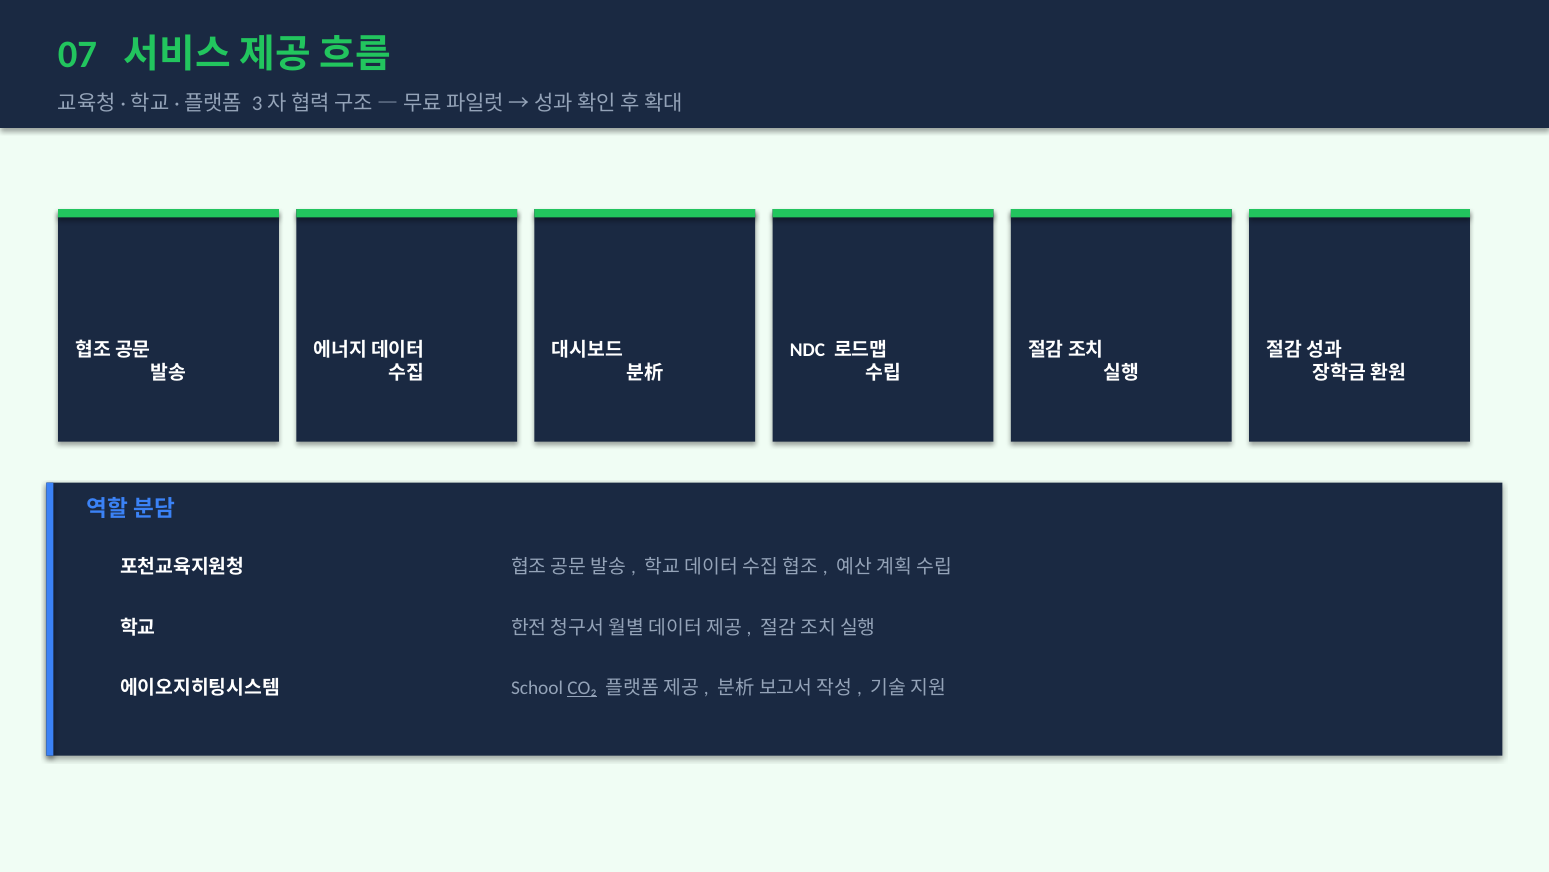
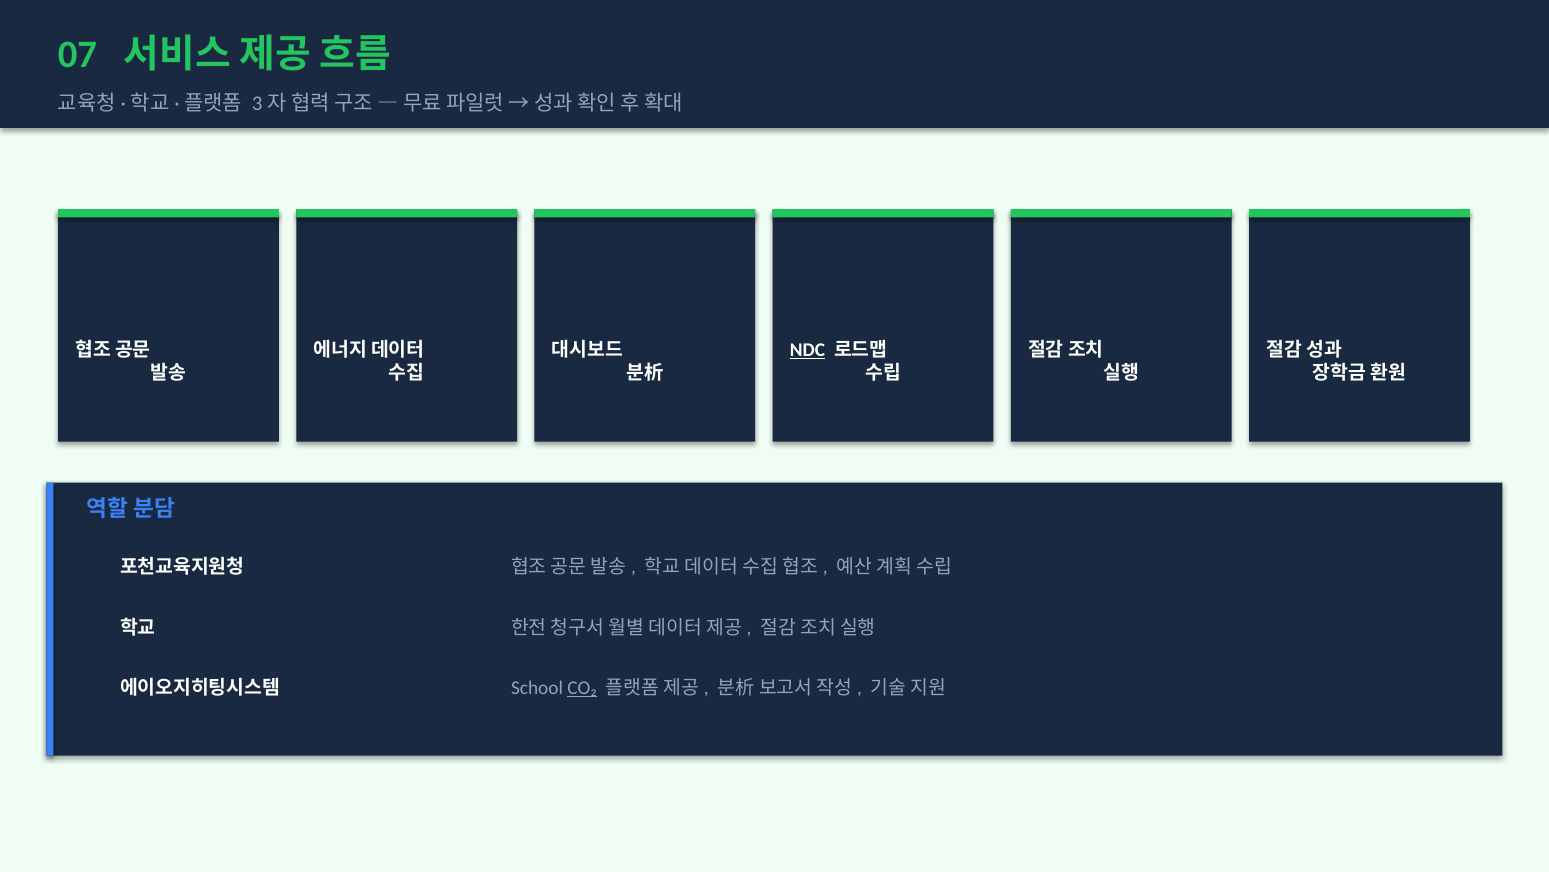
NDC underline: none -> present
